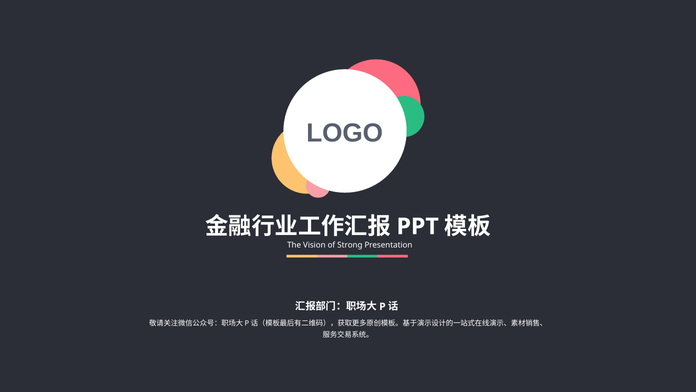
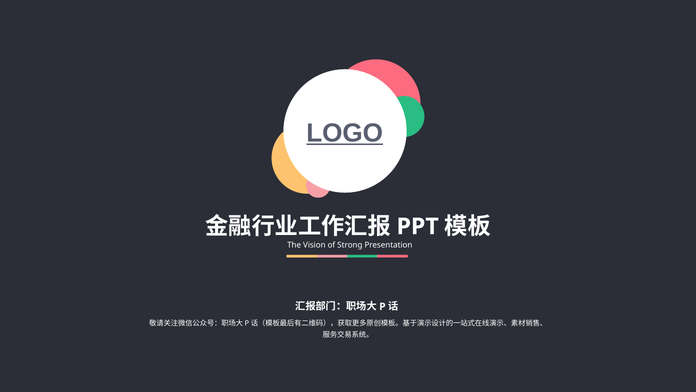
LOGO underline: none -> present
